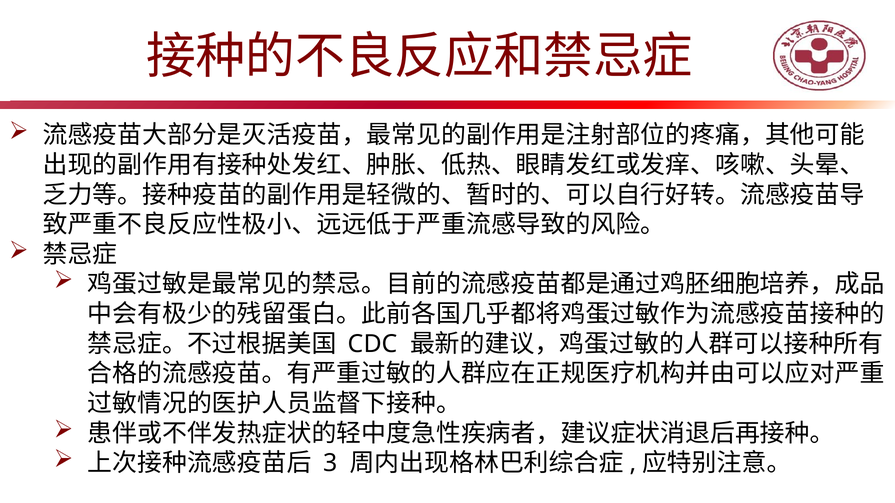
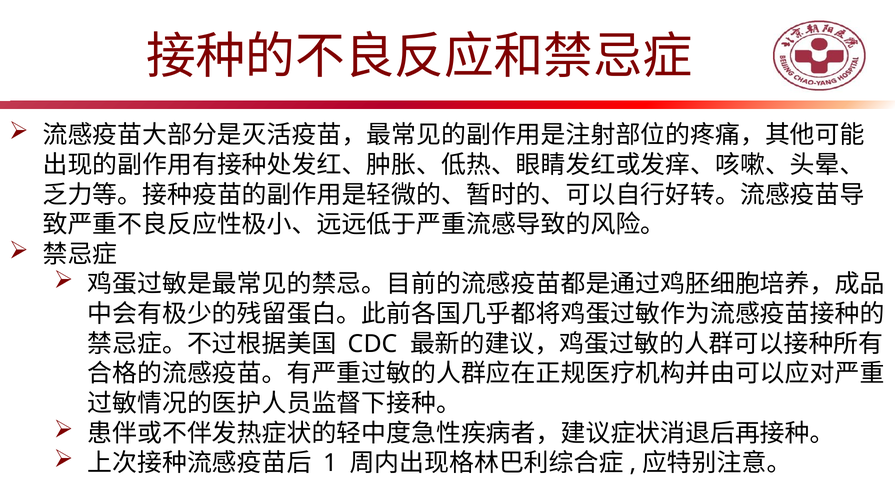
3: 3 -> 1
